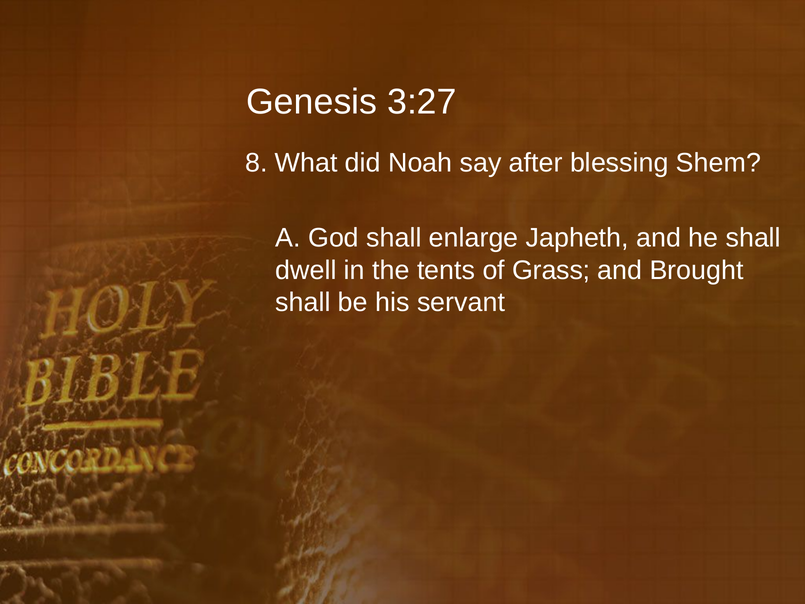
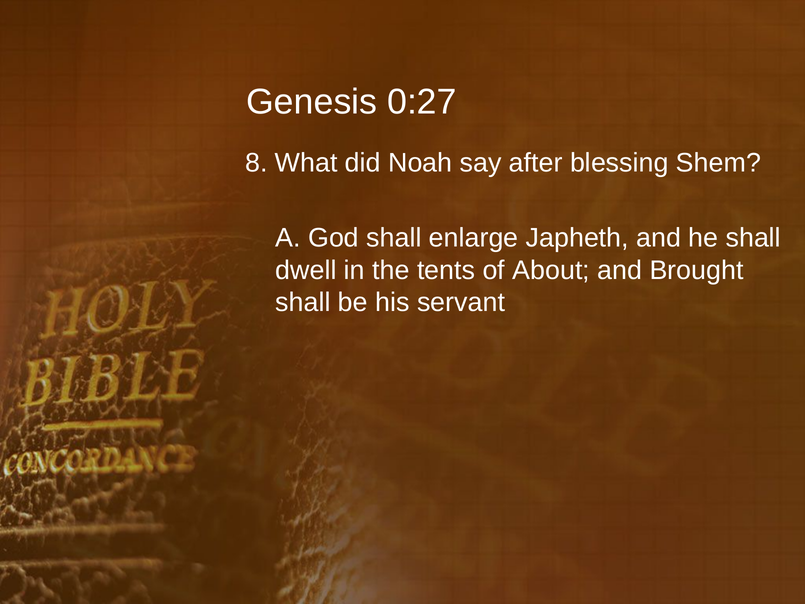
3:27: 3:27 -> 0:27
Grass: Grass -> About
